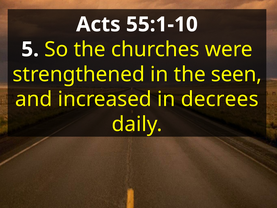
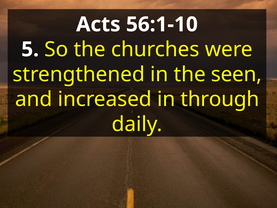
55:1-10: 55:1-10 -> 56:1-10
decrees: decrees -> through
